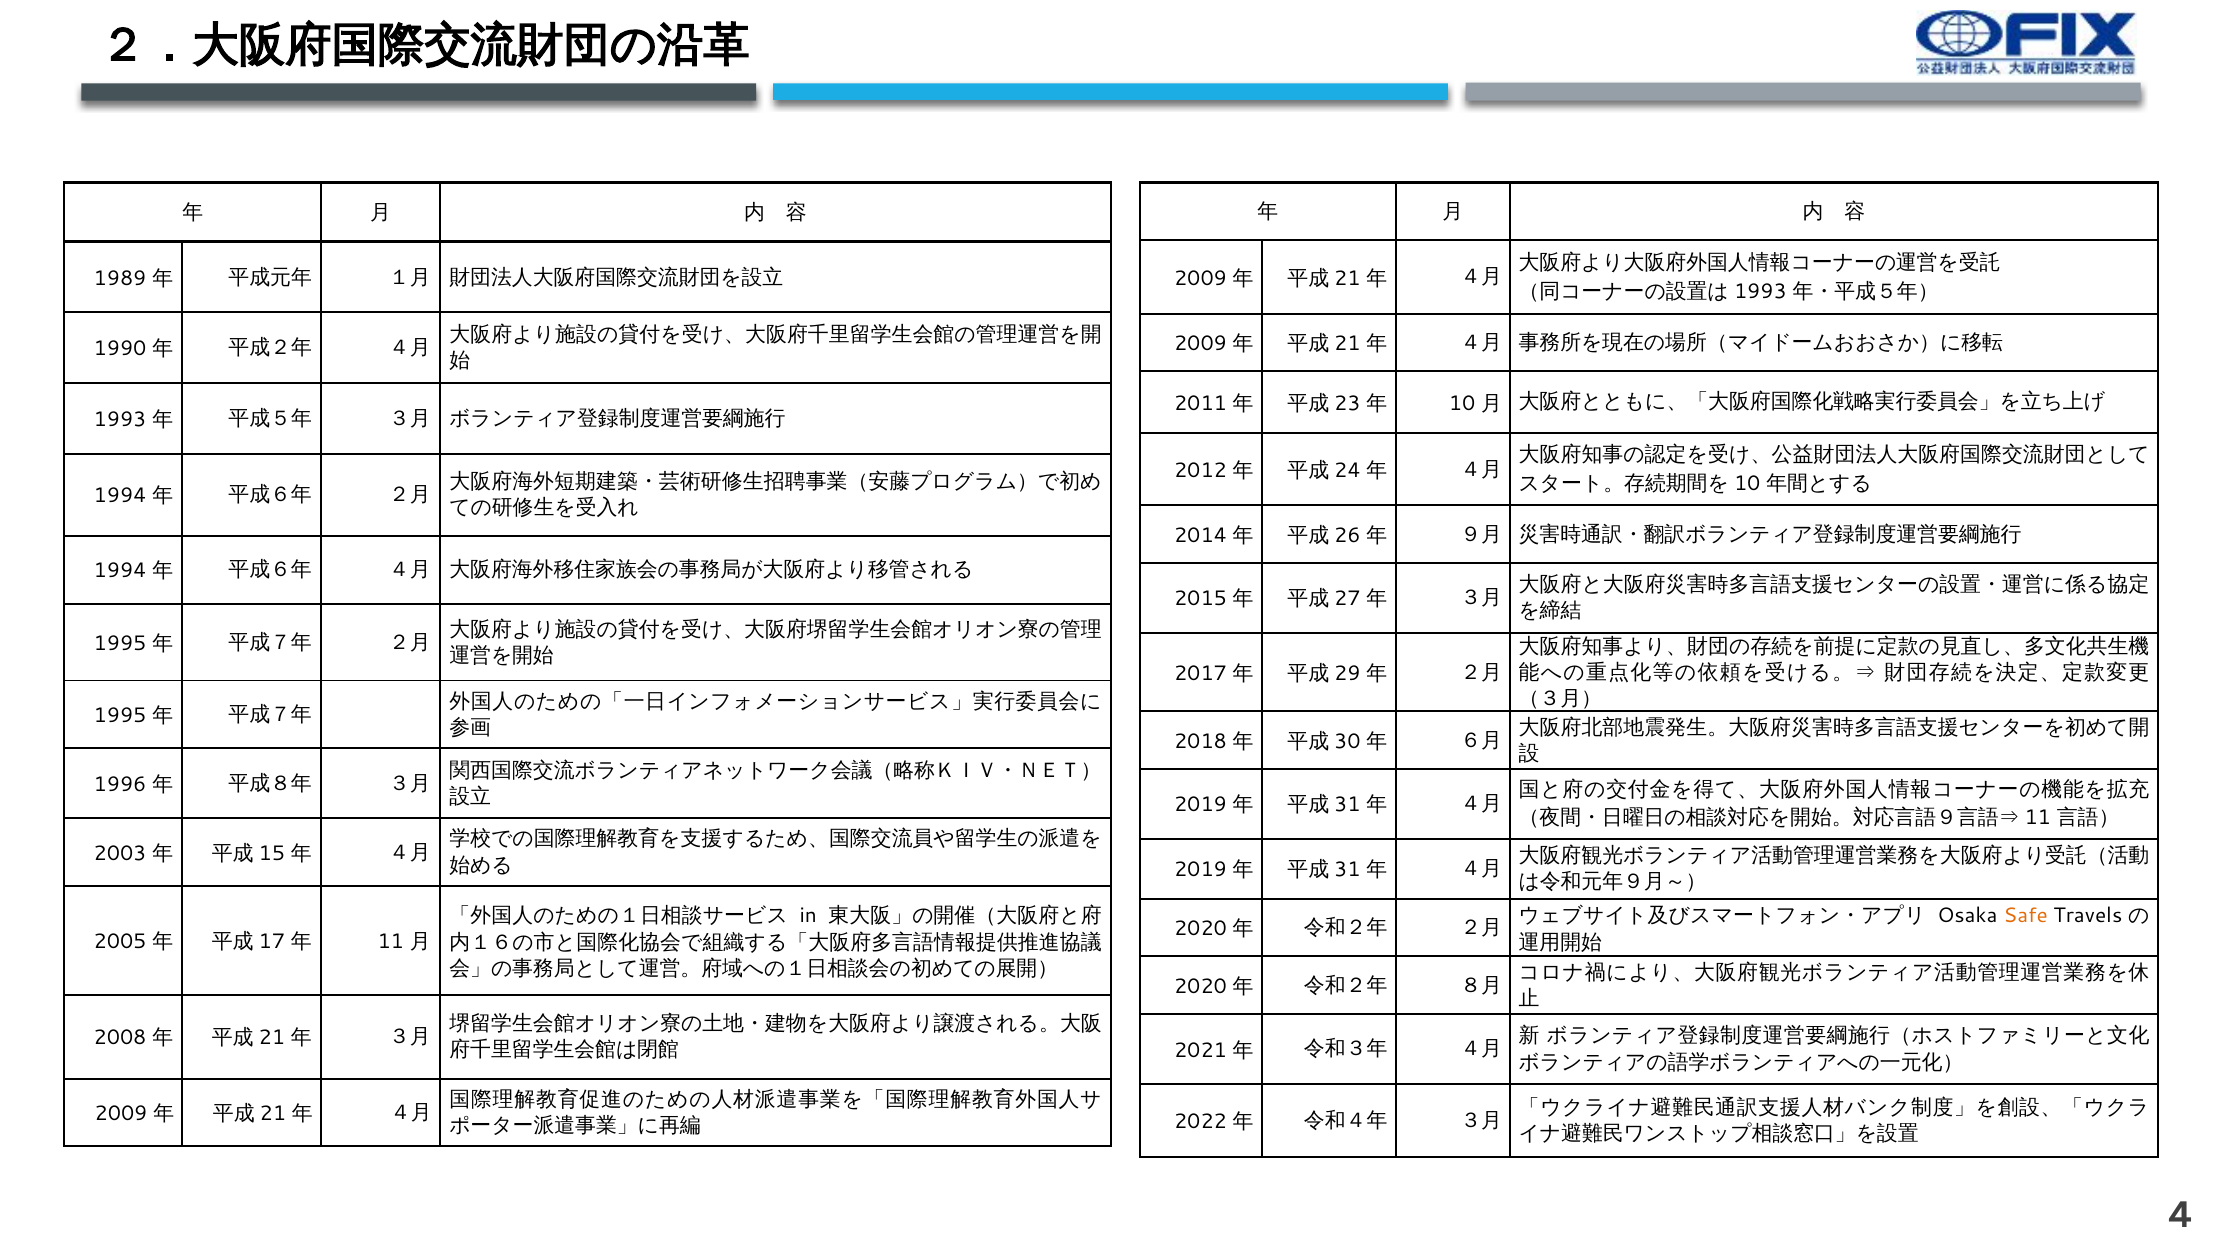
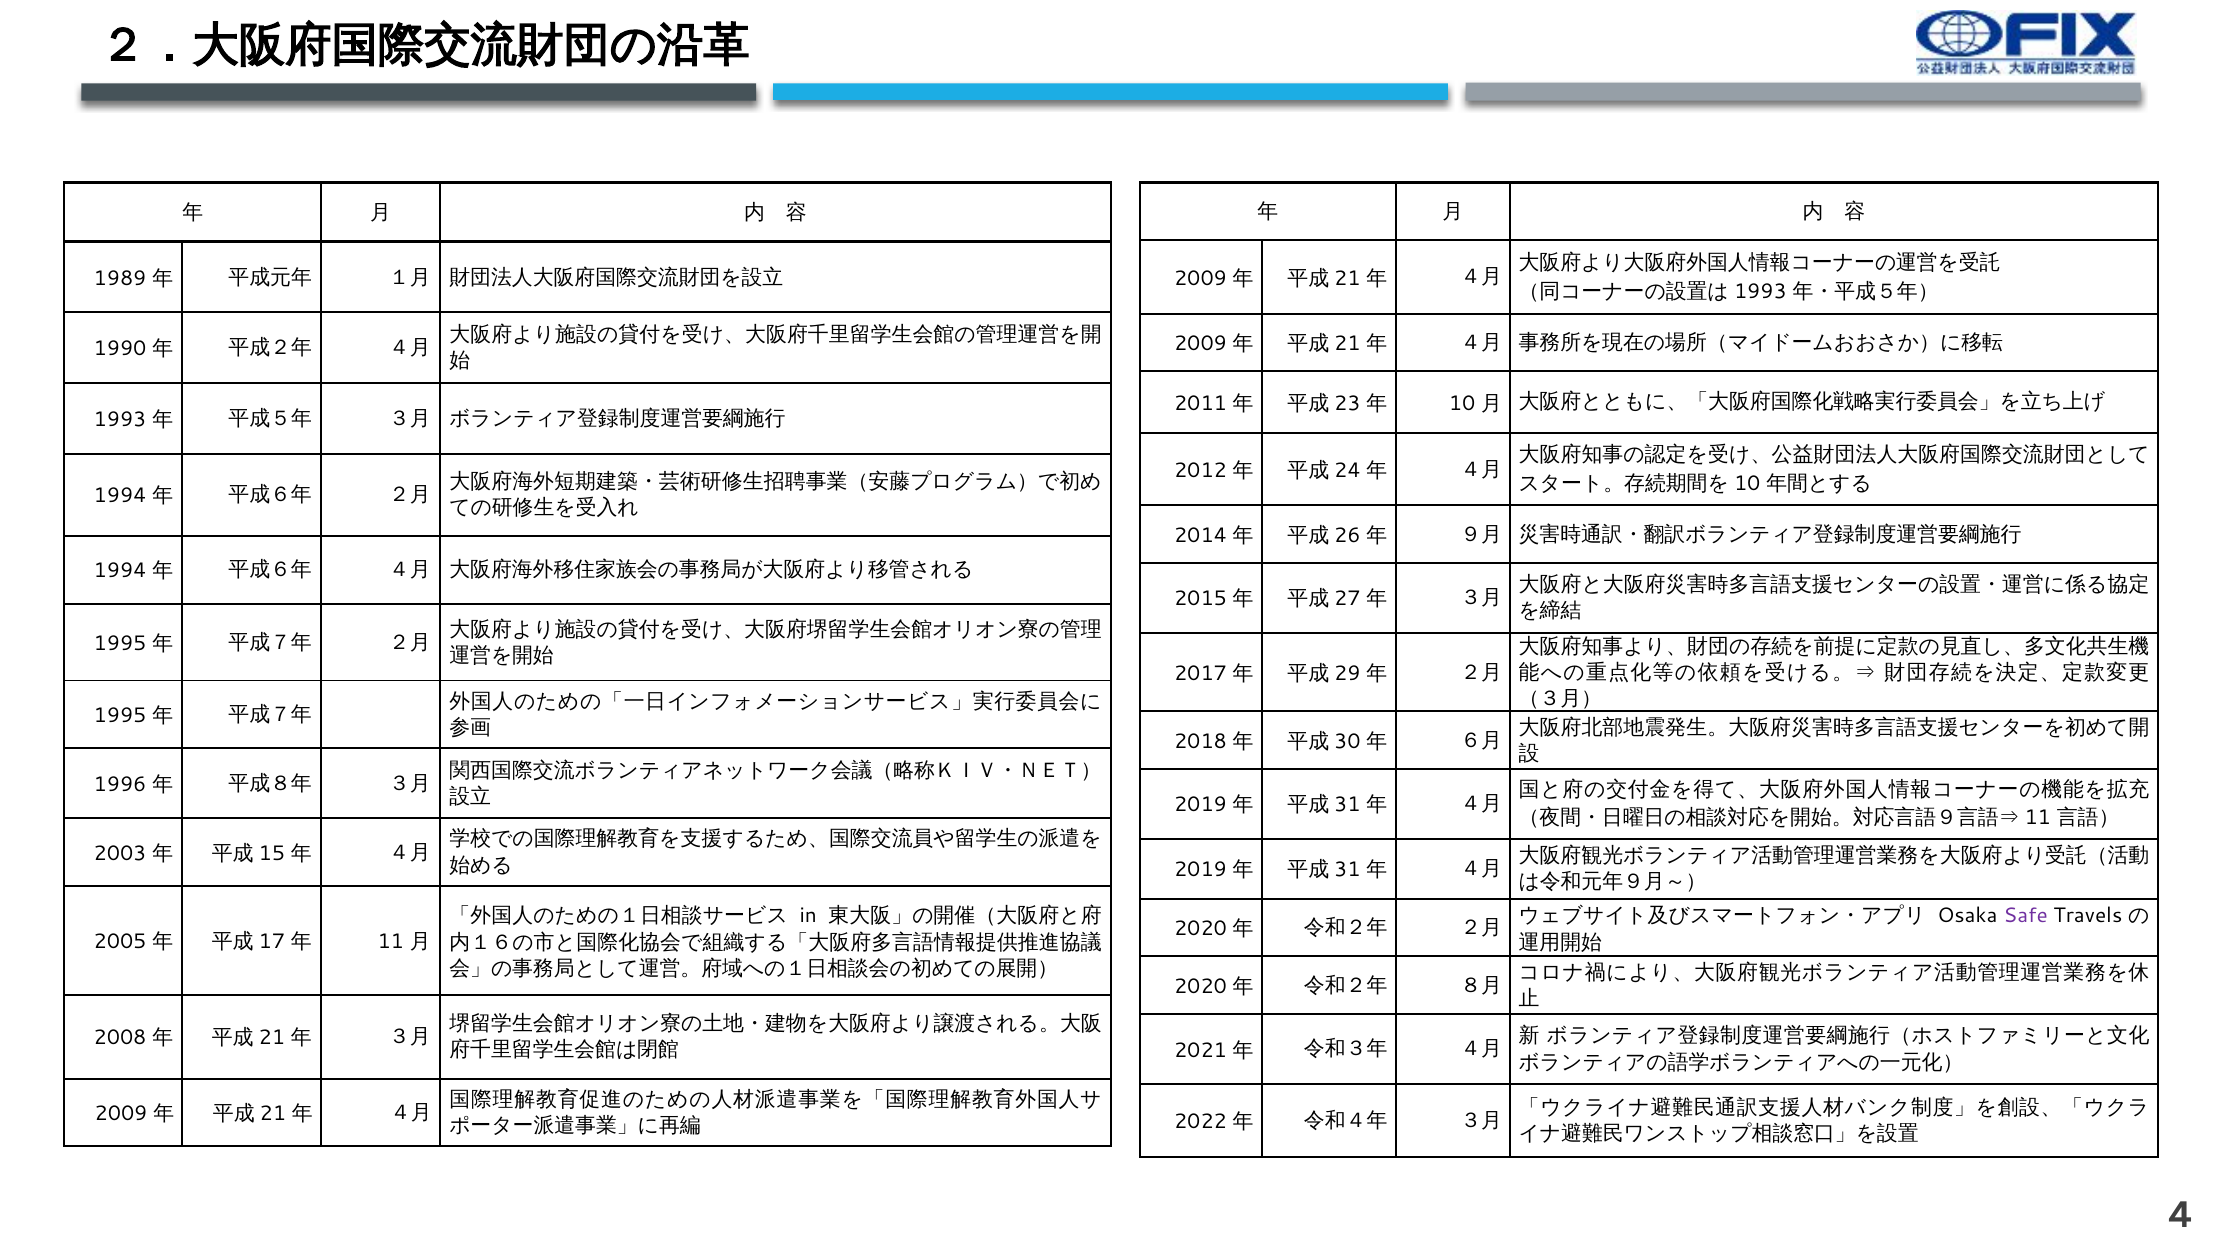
Safe colour: orange -> purple
